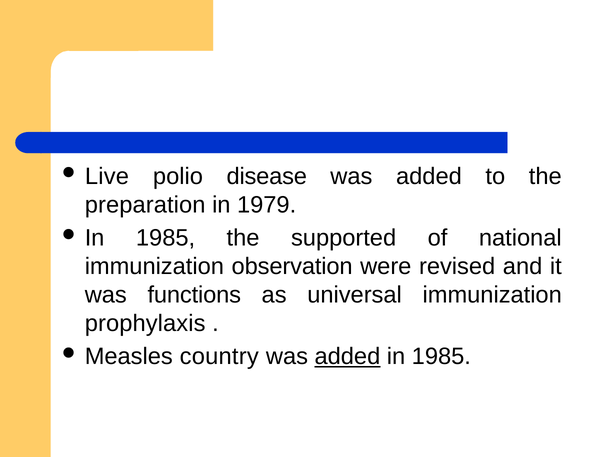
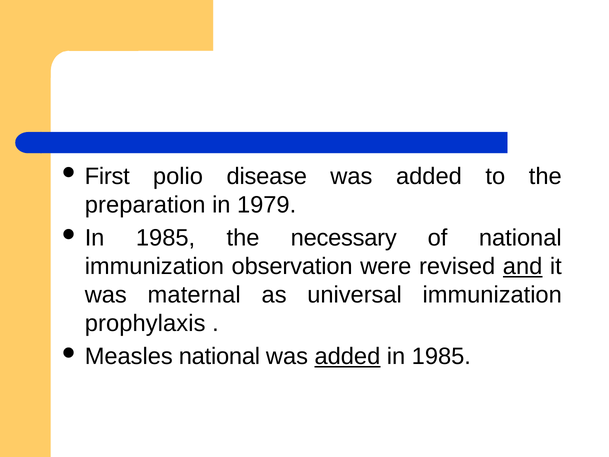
Live: Live -> First
supported: supported -> necessary
and underline: none -> present
functions: functions -> maternal
Measles country: country -> national
